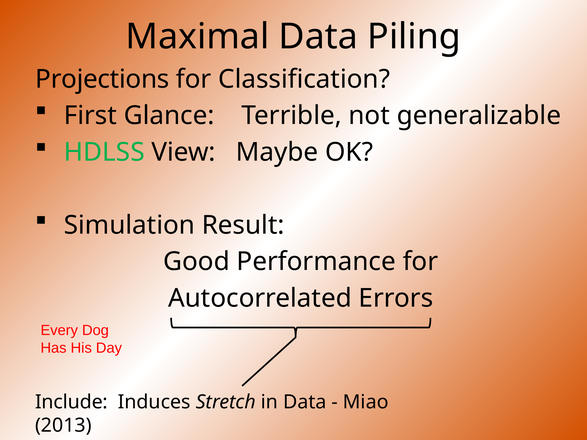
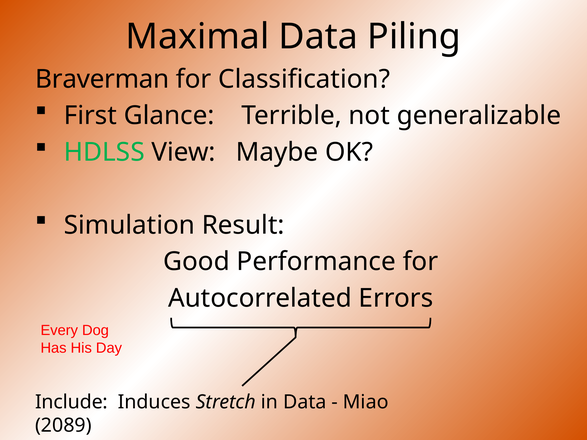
Projections: Projections -> Braverman
2013: 2013 -> 2089
